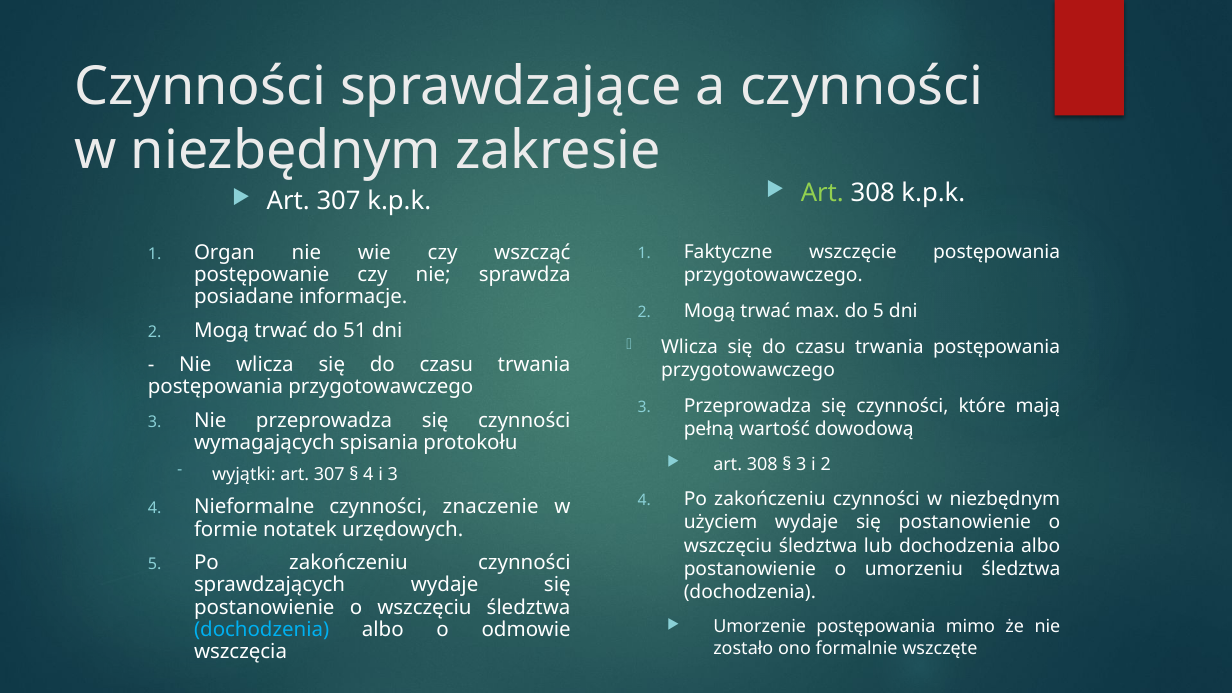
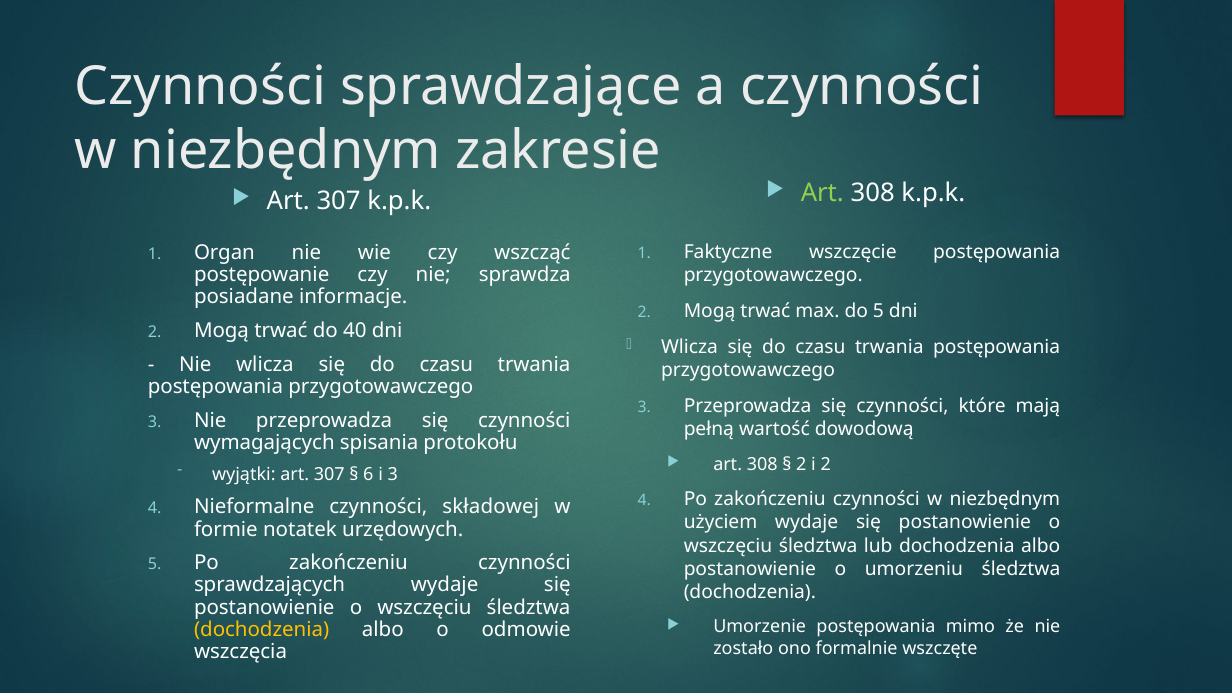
51: 51 -> 40
3 at (801, 464): 3 -> 2
4 at (368, 475): 4 -> 6
znaczenie: znaczenie -> składowej
dochodzenia at (262, 629) colour: light blue -> yellow
